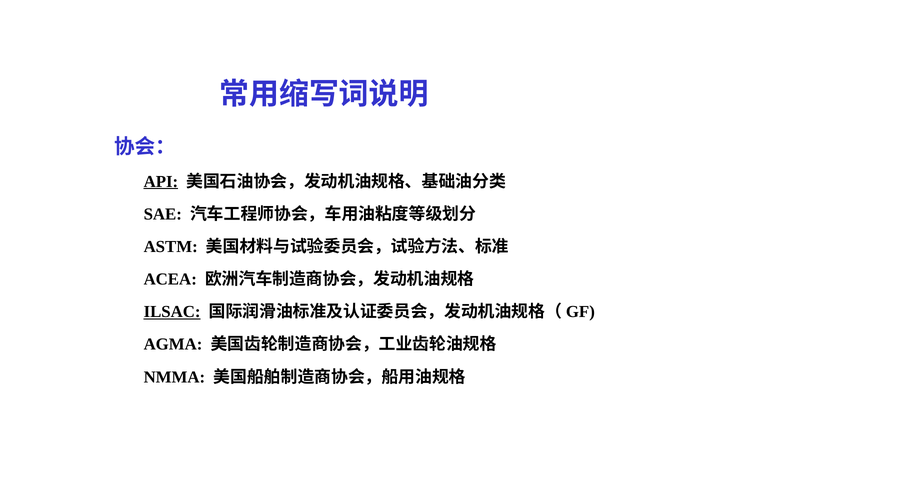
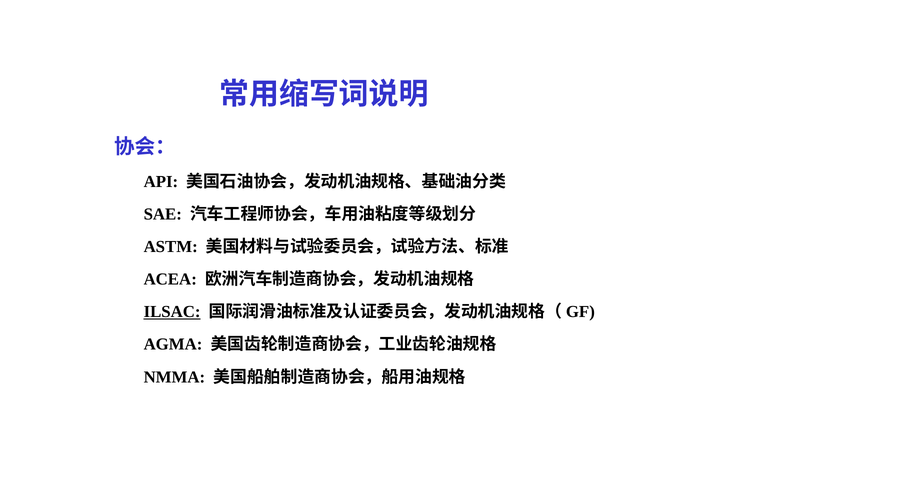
API underline: present -> none
